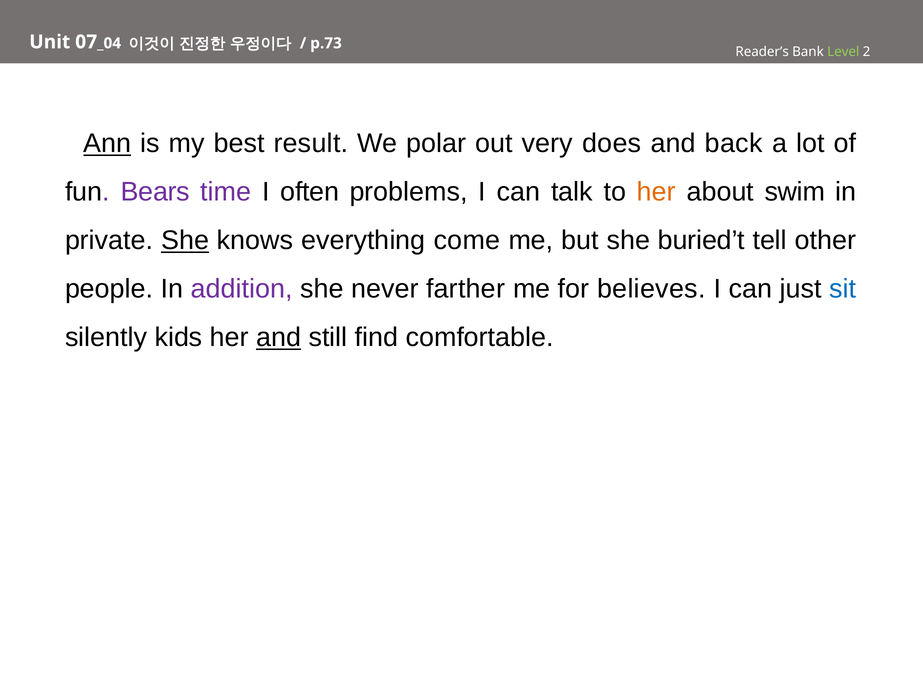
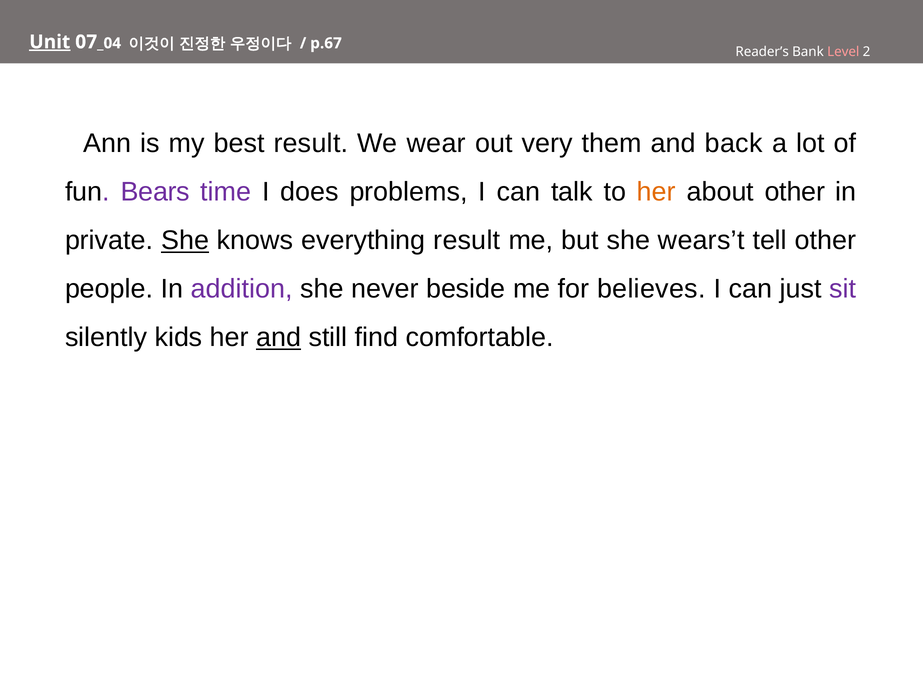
Unit underline: none -> present
p.73: p.73 -> p.67
Level colour: light green -> pink
Ann underline: present -> none
polar: polar -> wear
does: does -> them
often: often -> does
about swim: swim -> other
everything come: come -> result
buried’t: buried’t -> wears’t
farther: farther -> beside
sit colour: blue -> purple
